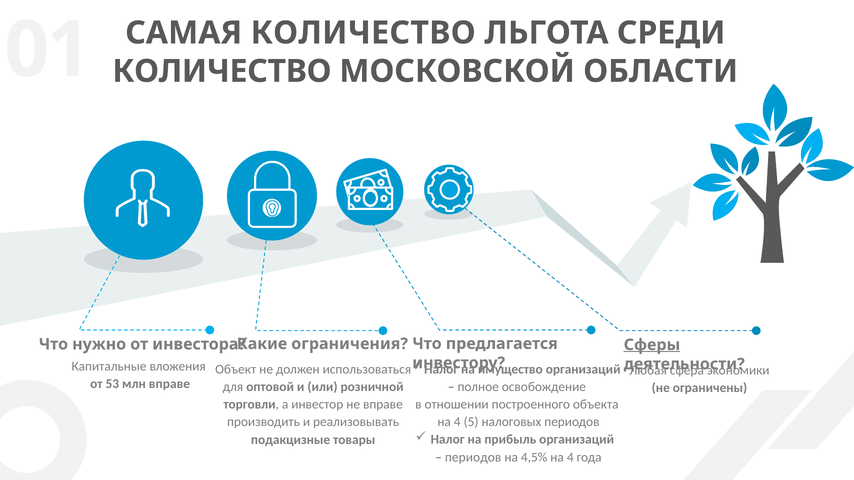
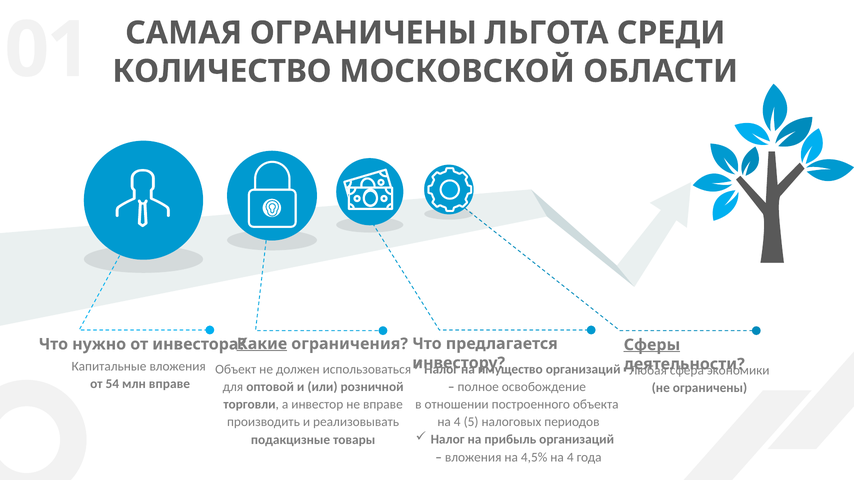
САМАЯ КОЛИЧЕСТВО: КОЛИЧЕСТВО -> ОГРАНИЧЕНЫ
Какие underline: none -> present
53: 53 -> 54
периодов at (473, 458): периодов -> вложения
